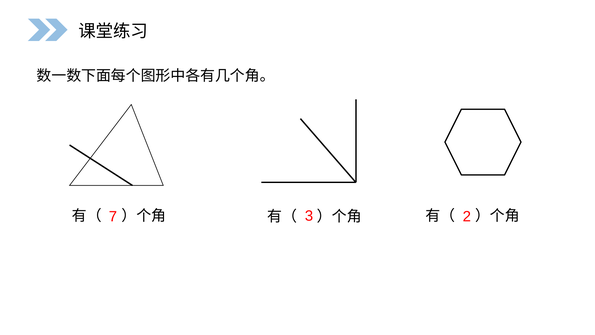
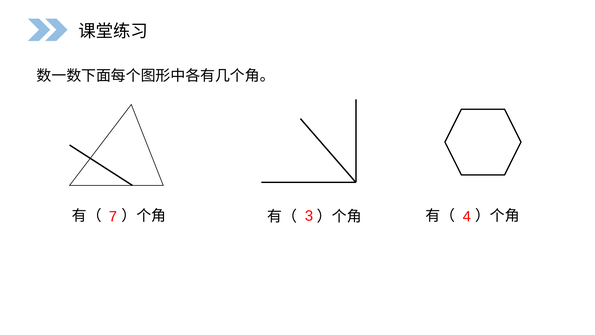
2: 2 -> 4
